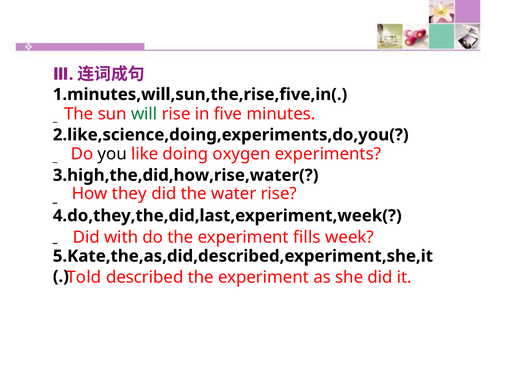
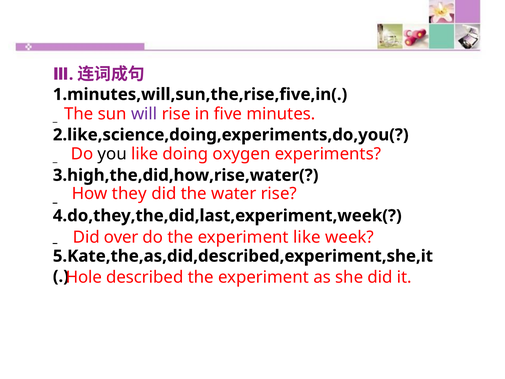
will colour: green -> purple
with: with -> over
experiment fills: fills -> like
Told: Told -> Hole
